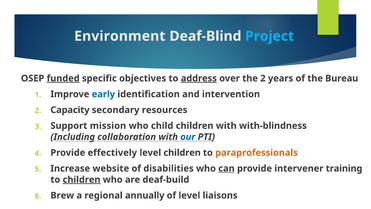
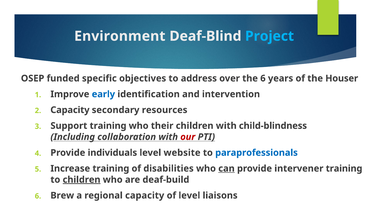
funded underline: present -> none
address underline: present -> none
the 2: 2 -> 6
Bureau: Bureau -> Houser
Support mission: mission -> training
child: child -> their
with-blindness: with-blindness -> child-blindness
our colour: blue -> red
effectively: effectively -> individuals
level children: children -> website
paraprofessionals colour: orange -> blue
Increase website: website -> training
regional annually: annually -> capacity
